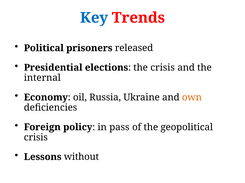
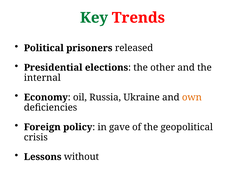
Key colour: blue -> green
the crisis: crisis -> other
pass: pass -> gave
